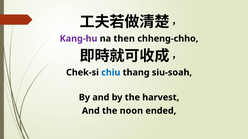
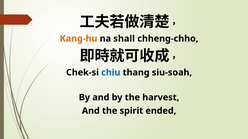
Kang-hu colour: purple -> orange
then: then -> shall
noon: noon -> spirit
